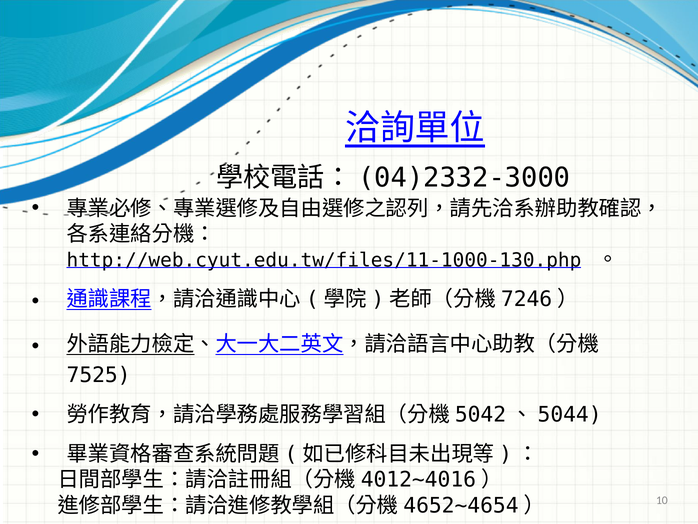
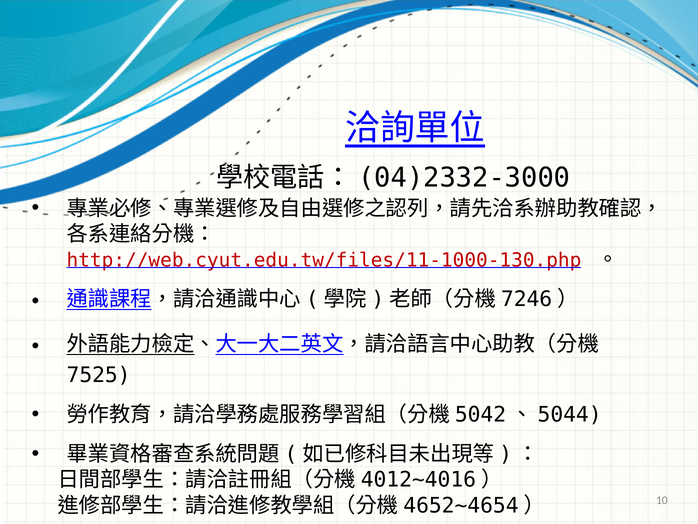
http://web.cyut.edu.tw/files/11-1000-130.php colour: black -> red
